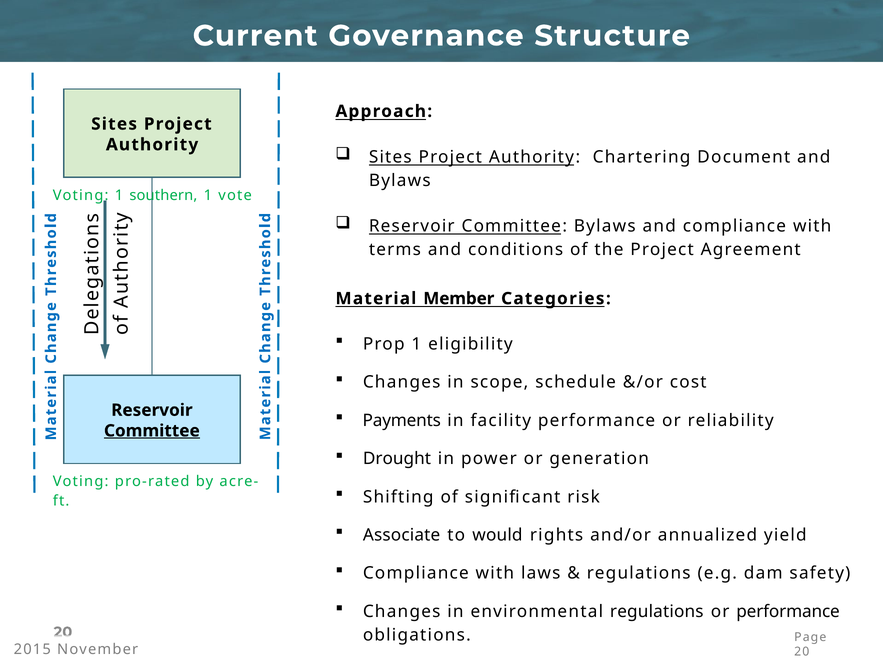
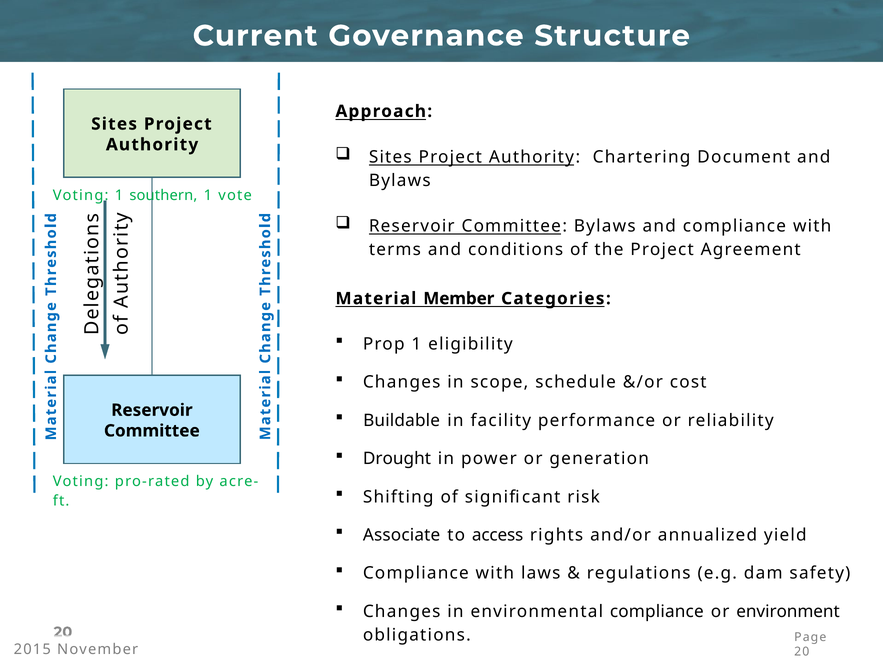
Payments: Payments -> Buildable
Committee at (152, 431) underline: present -> none
would: would -> access
environmental regulations: regulations -> compliance
or performance: performance -> environment
